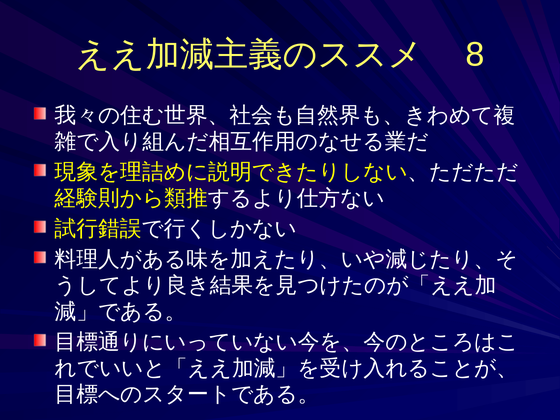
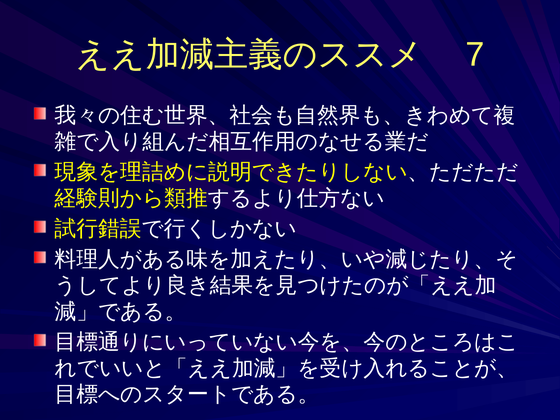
8: 8 -> 7
